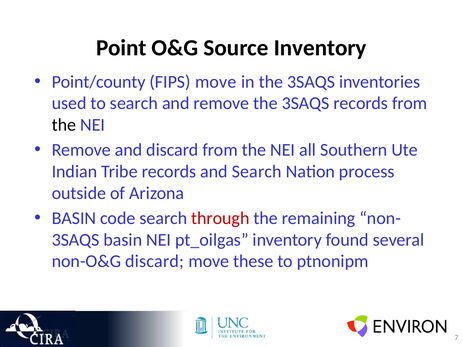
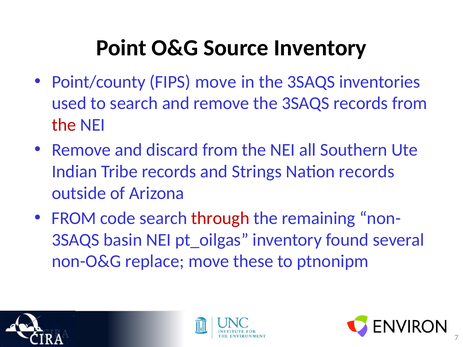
the at (64, 125) colour: black -> red
and Search: Search -> Strings
Nation process: process -> records
BASIN at (74, 218): BASIN -> FROM
non-O&G discard: discard -> replace
